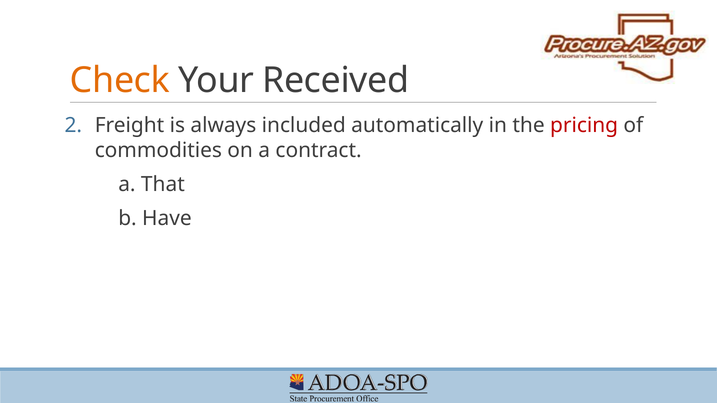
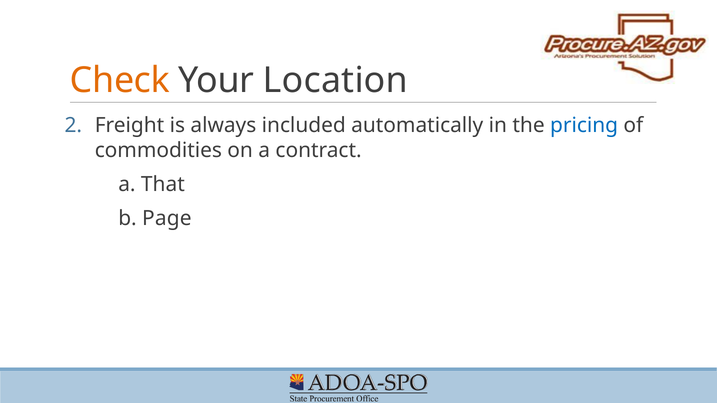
Received: Received -> Location
pricing colour: red -> blue
Have: Have -> Page
